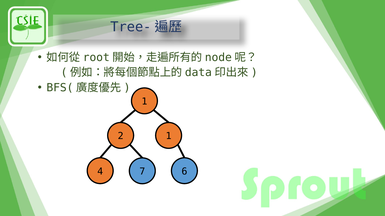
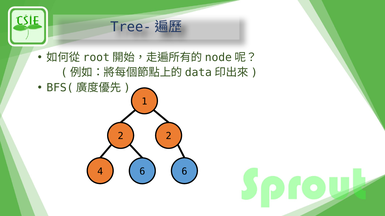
2 1: 1 -> 2
4 7: 7 -> 6
